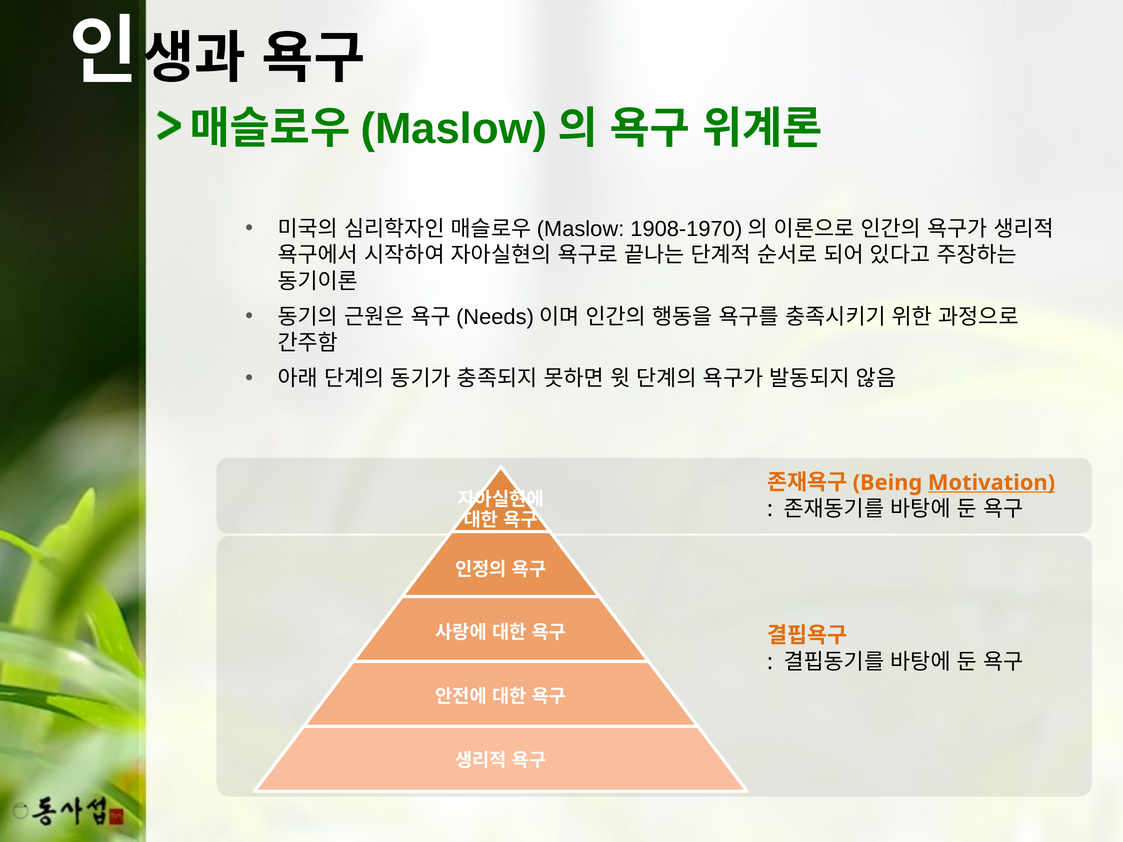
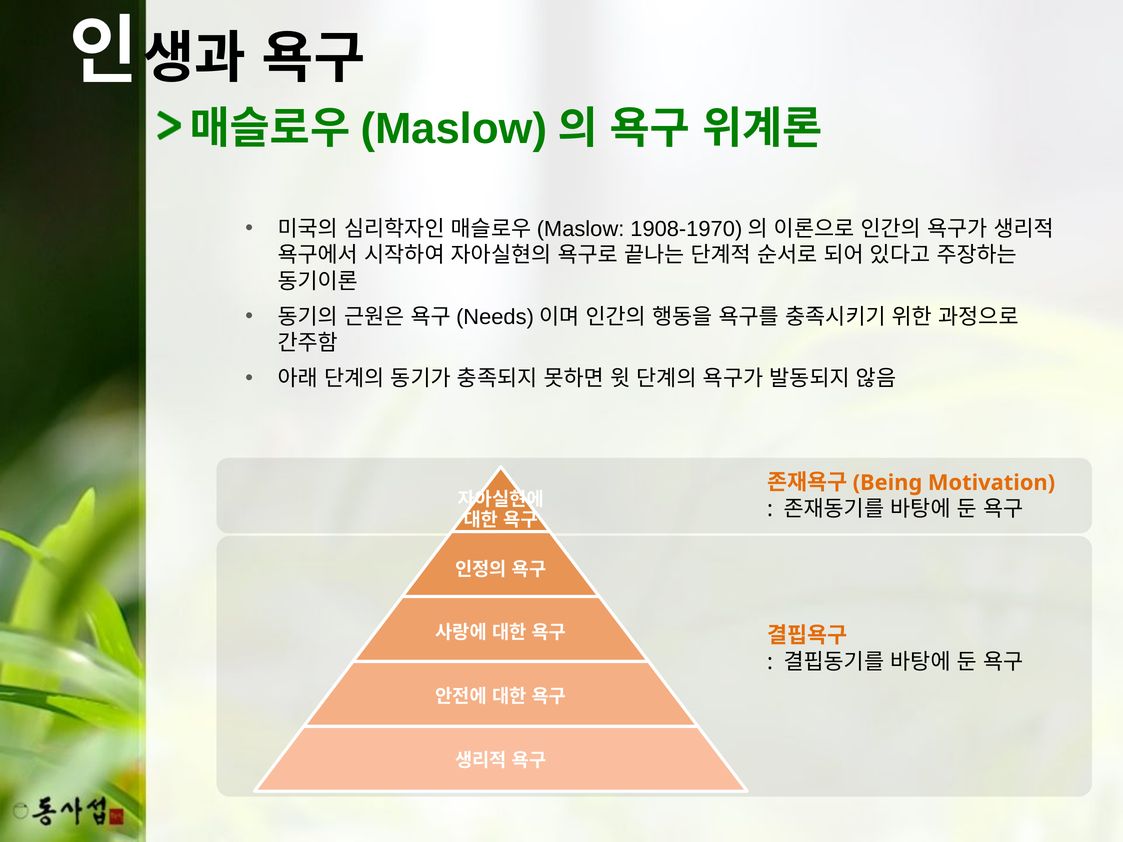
Motivation underline: present -> none
